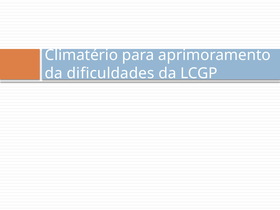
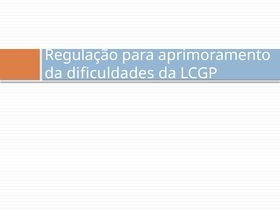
Climatério: Climatério -> Regulação
